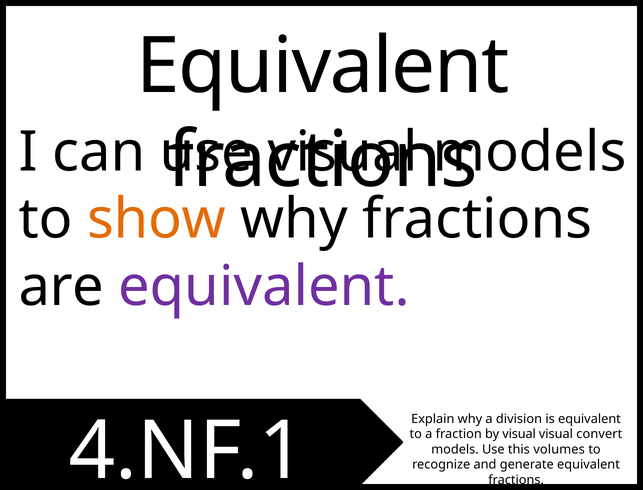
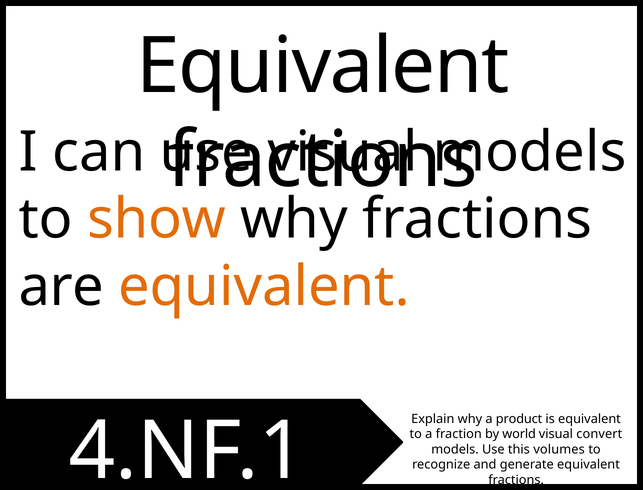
equivalent at (264, 287) colour: purple -> orange
division: division -> product
by visual: visual -> world
